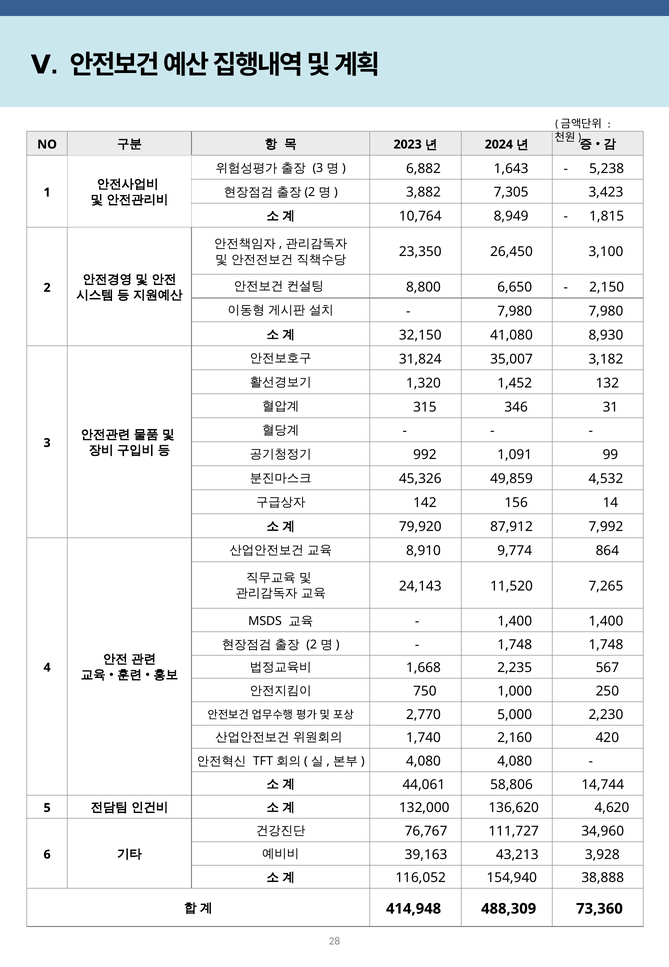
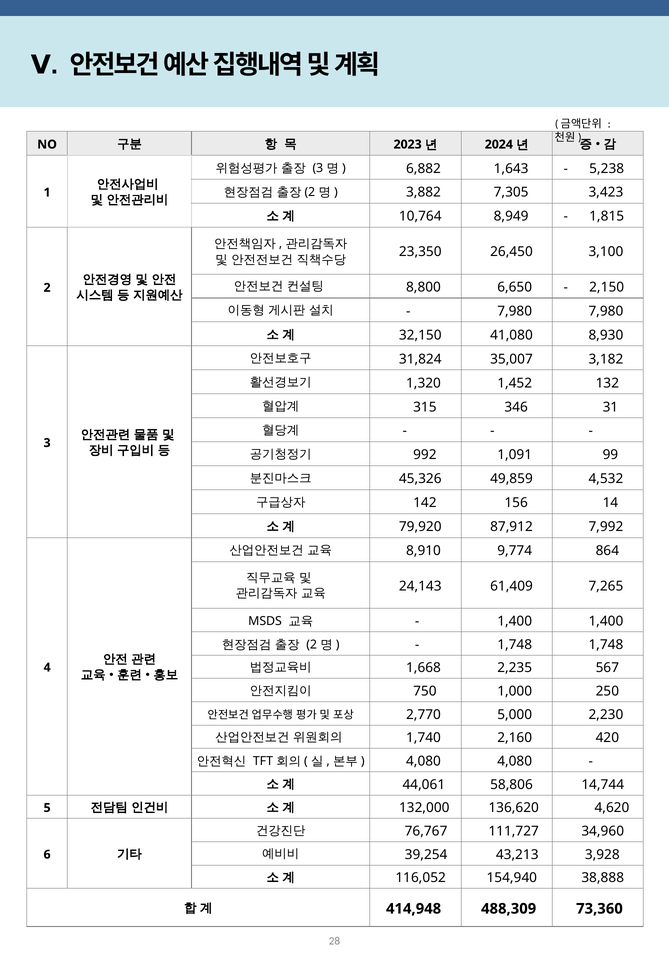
11,520: 11,520 -> 61,409
39,163: 39,163 -> 39,254
